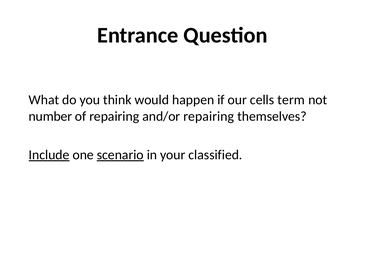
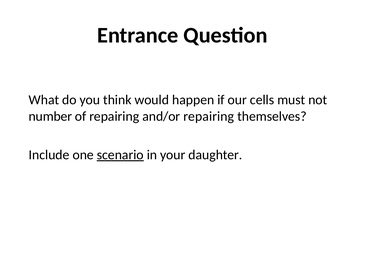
term: term -> must
Include underline: present -> none
classified: classified -> daughter
